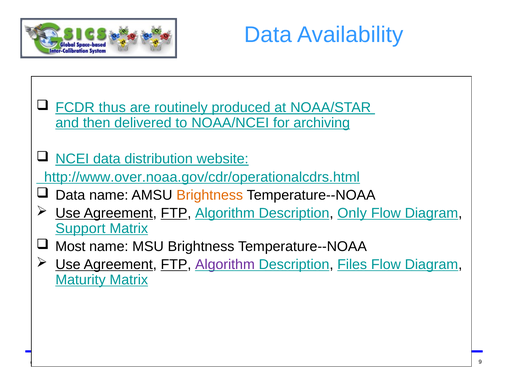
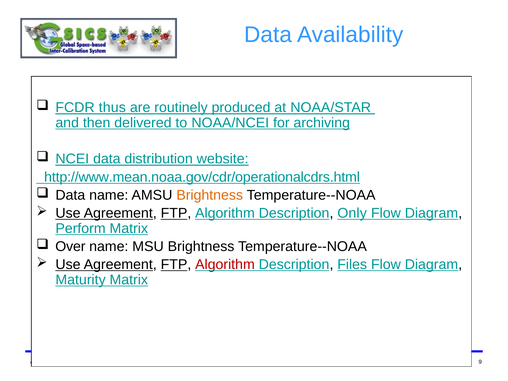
http://www.over.noaa.gov/cdr/operationalcdrs.html: http://www.over.noaa.gov/cdr/operationalcdrs.html -> http://www.mean.noaa.gov/cdr/operationalcdrs.html
Support: Support -> Perform
Most: Most -> Over
Algorithm at (225, 265) colour: purple -> red
